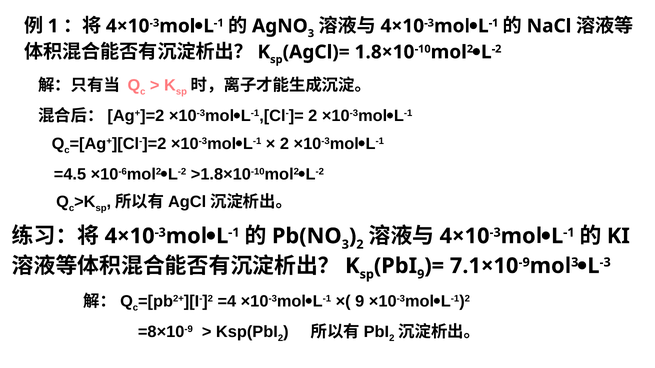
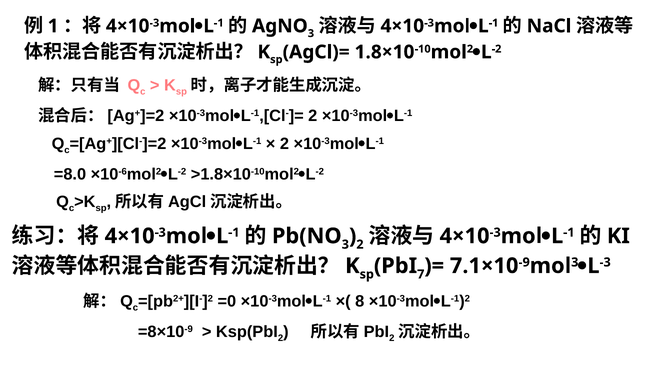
=4.5: =4.5 -> =8.0
9 at (421, 275): 9 -> 7
=4: =4 -> =0
9 at (360, 302): 9 -> 8
